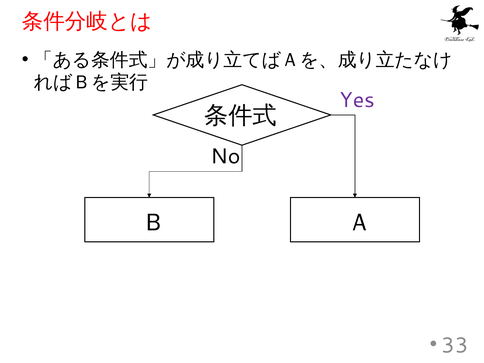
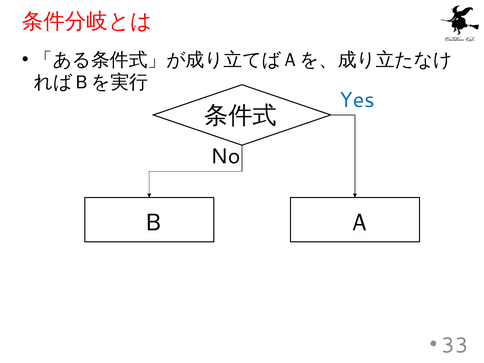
Yes colour: purple -> blue
